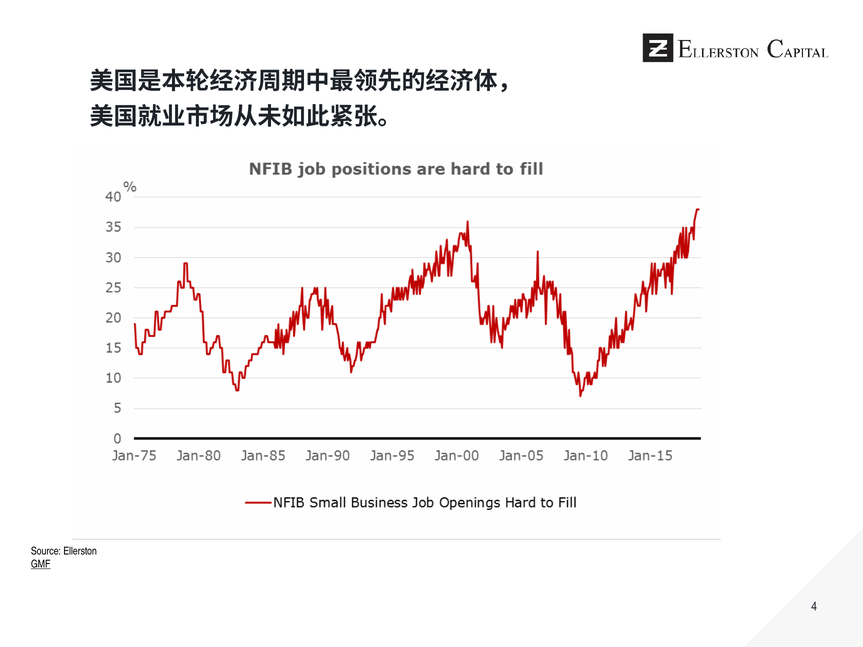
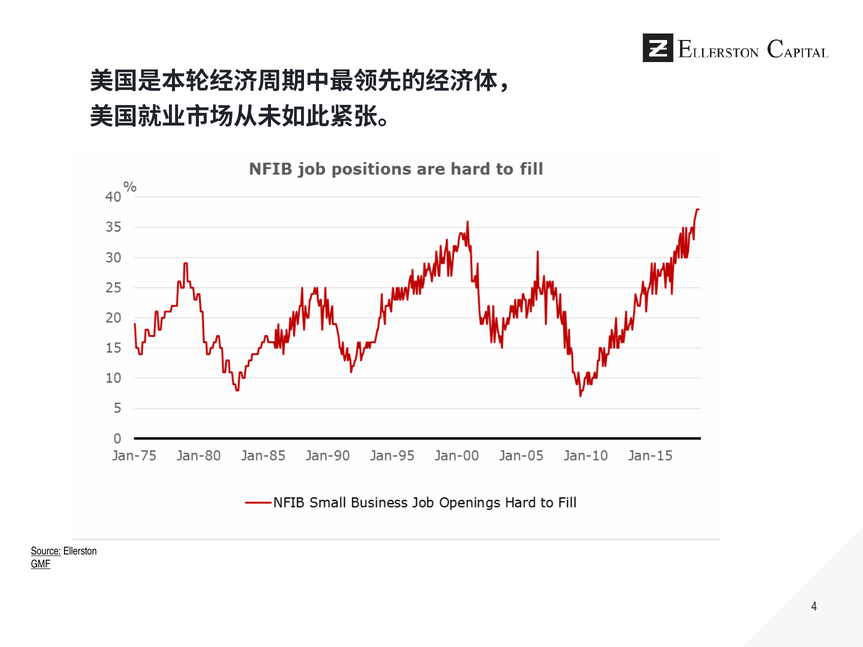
Source underline: none -> present
